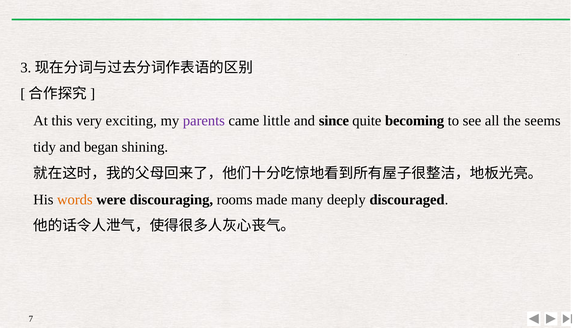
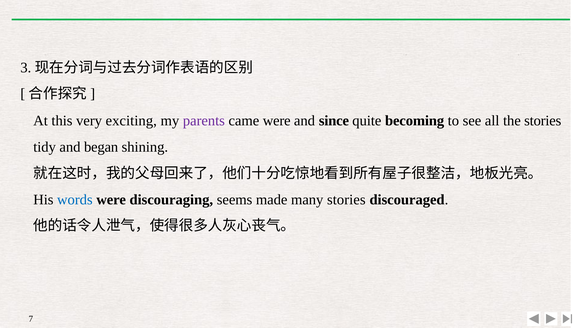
came little: little -> were
the seems: seems -> stories
words colour: orange -> blue
rooms: rooms -> seems
many deeply: deeply -> stories
